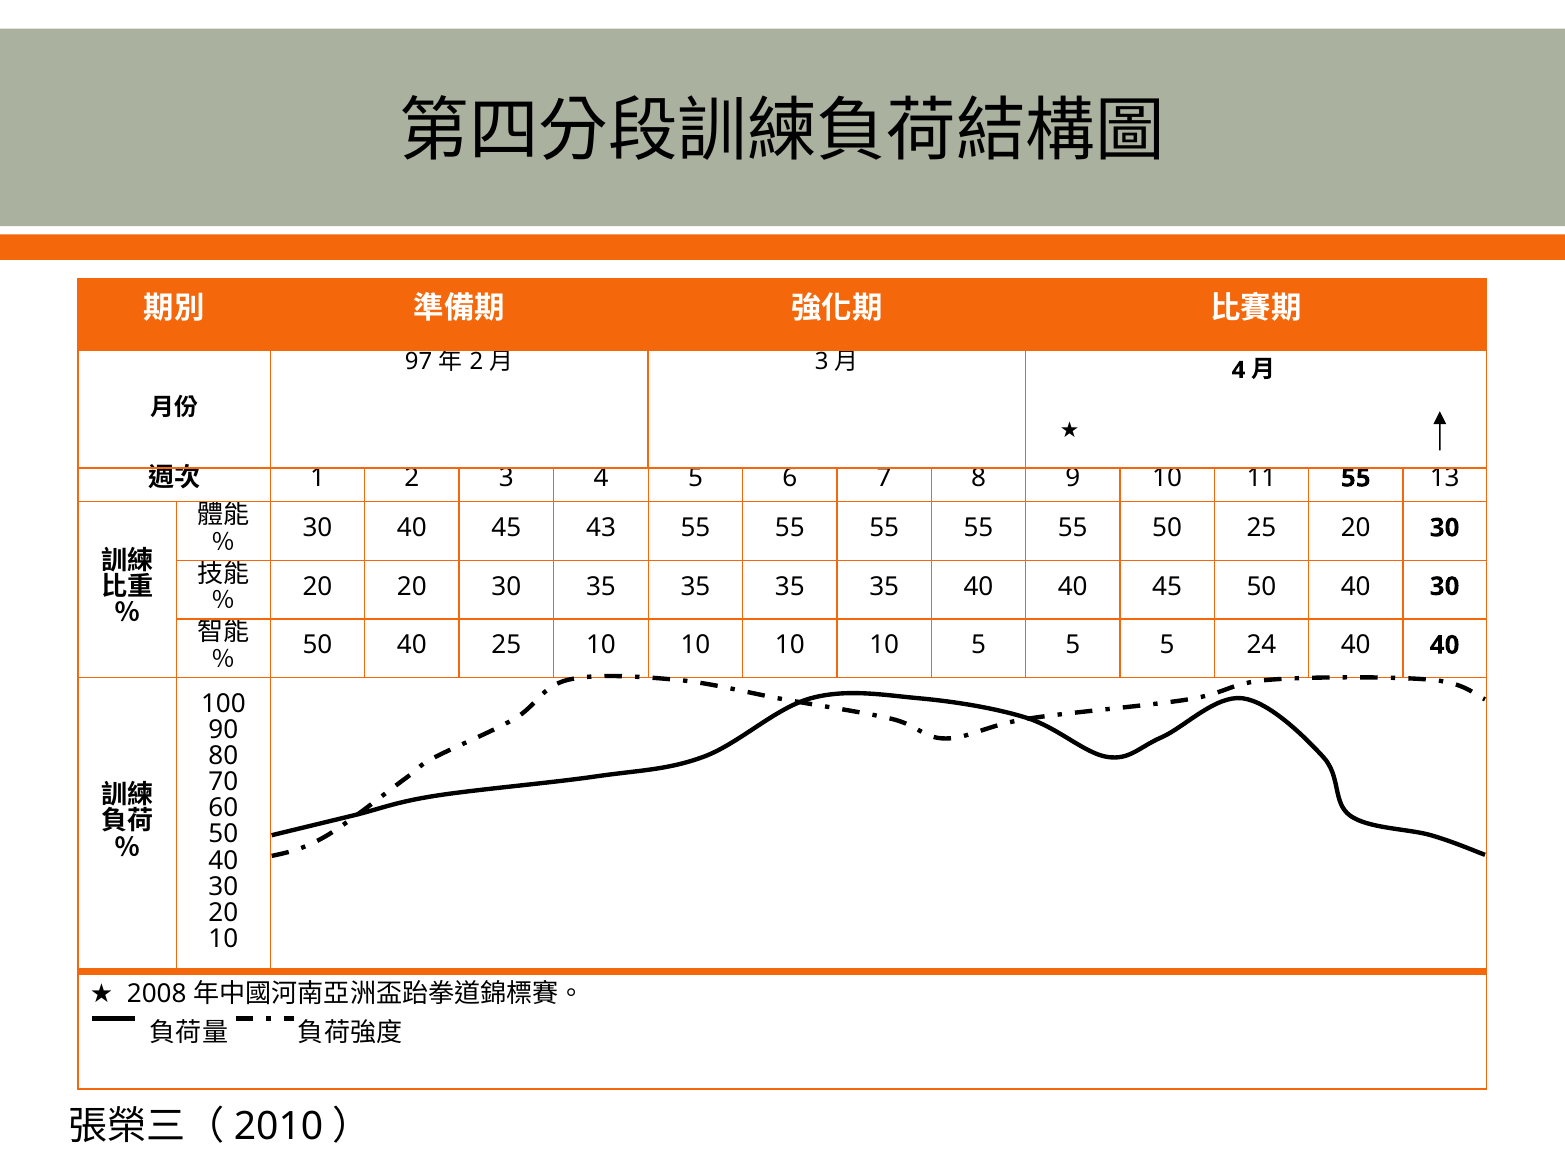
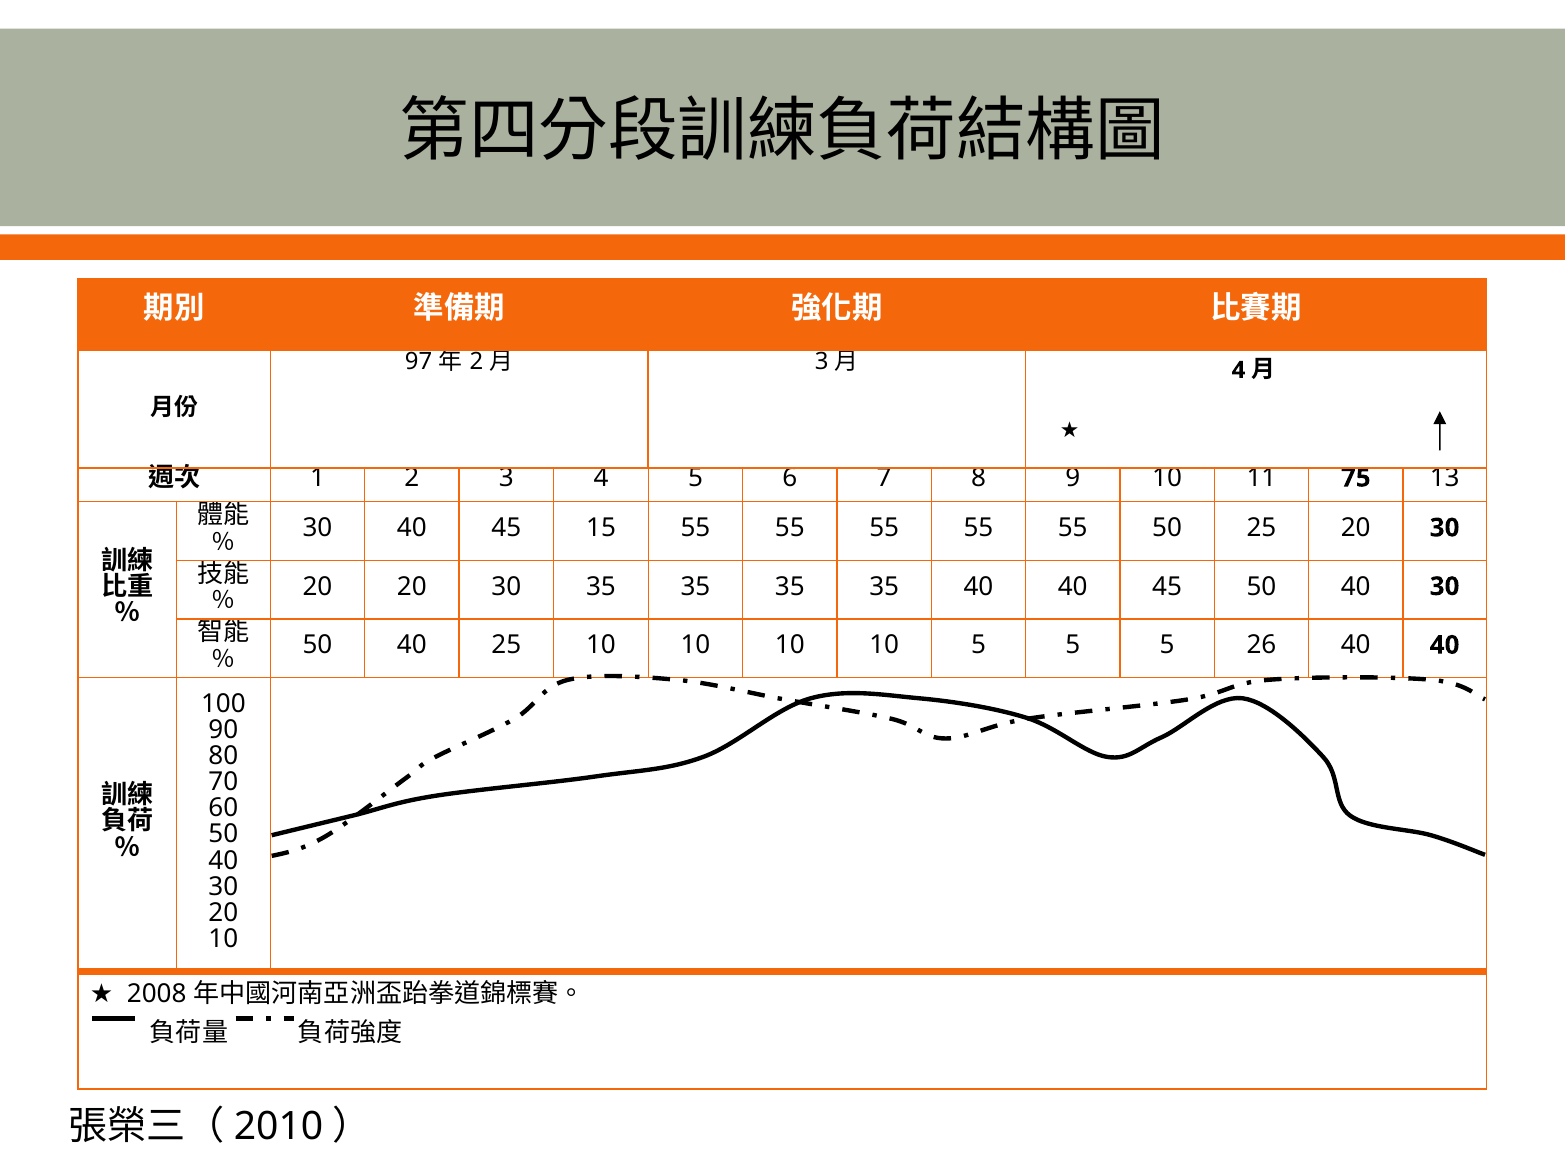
11 55: 55 -> 75
43: 43 -> 15
24: 24 -> 26
